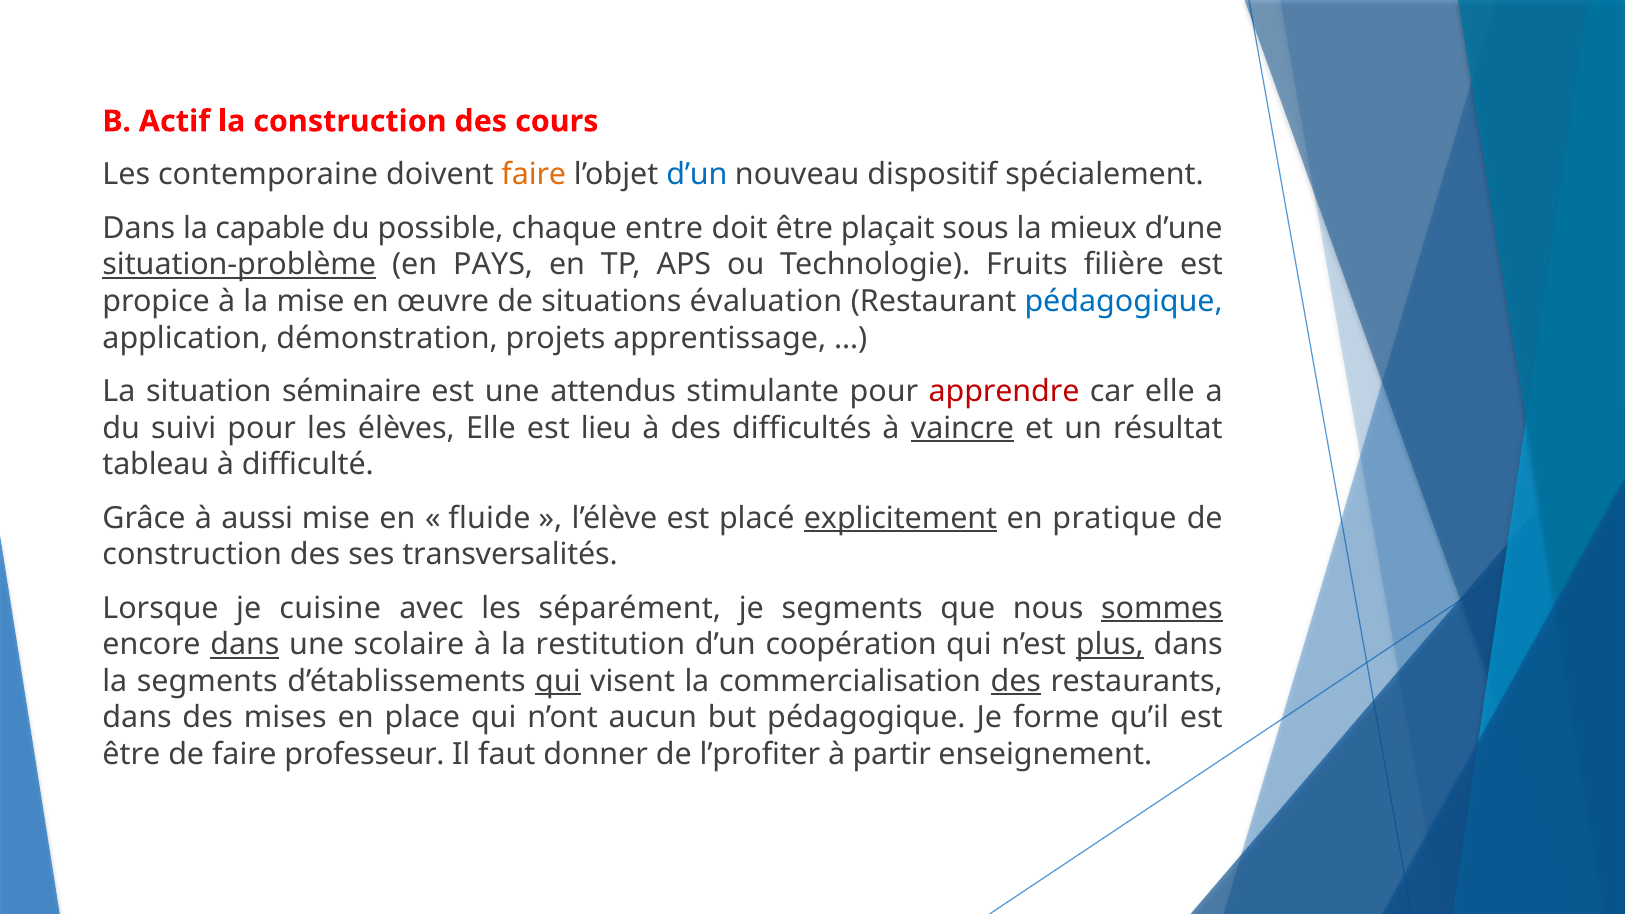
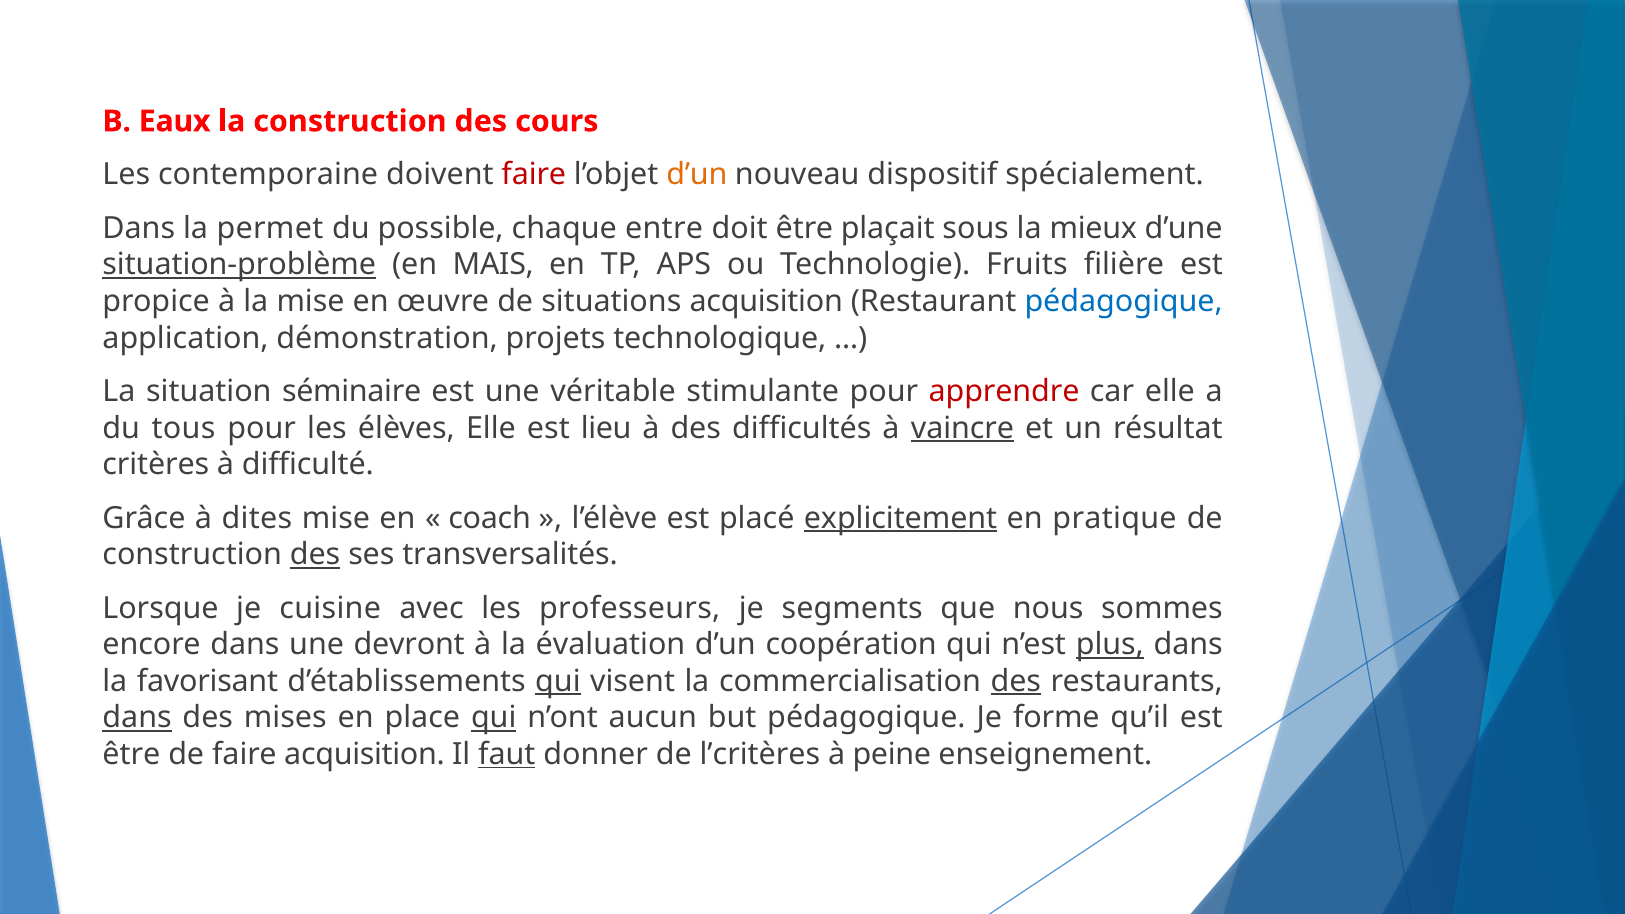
Actif: Actif -> Eaux
faire at (534, 175) colour: orange -> red
d’un at (697, 175) colour: blue -> orange
capable: capable -> permet
PAYS: PAYS -> MAIS
situations évaluation: évaluation -> acquisition
apprentissage: apprentissage -> technologique
attendus: attendus -> véritable
suivi: suivi -> tous
tableau: tableau -> critères
aussi: aussi -> dites
fluide: fluide -> coach
des at (315, 555) underline: none -> present
séparément: séparément -> professeurs
sommes underline: present -> none
dans at (245, 645) underline: present -> none
scolaire: scolaire -> devront
restitution: restitution -> évaluation
la segments: segments -> favorisant
dans at (137, 718) underline: none -> present
qui at (494, 718) underline: none -> present
faire professeur: professeur -> acquisition
faut underline: none -> present
l’profiter: l’profiter -> l’critères
partir: partir -> peine
